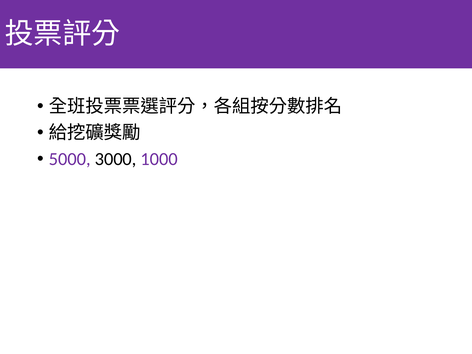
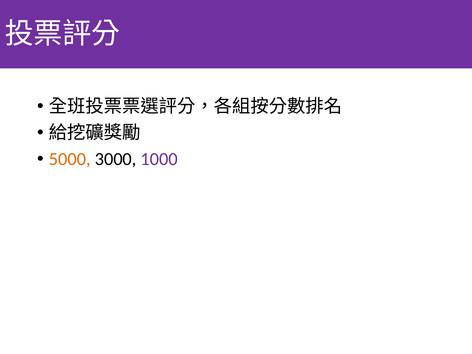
5000 colour: purple -> orange
